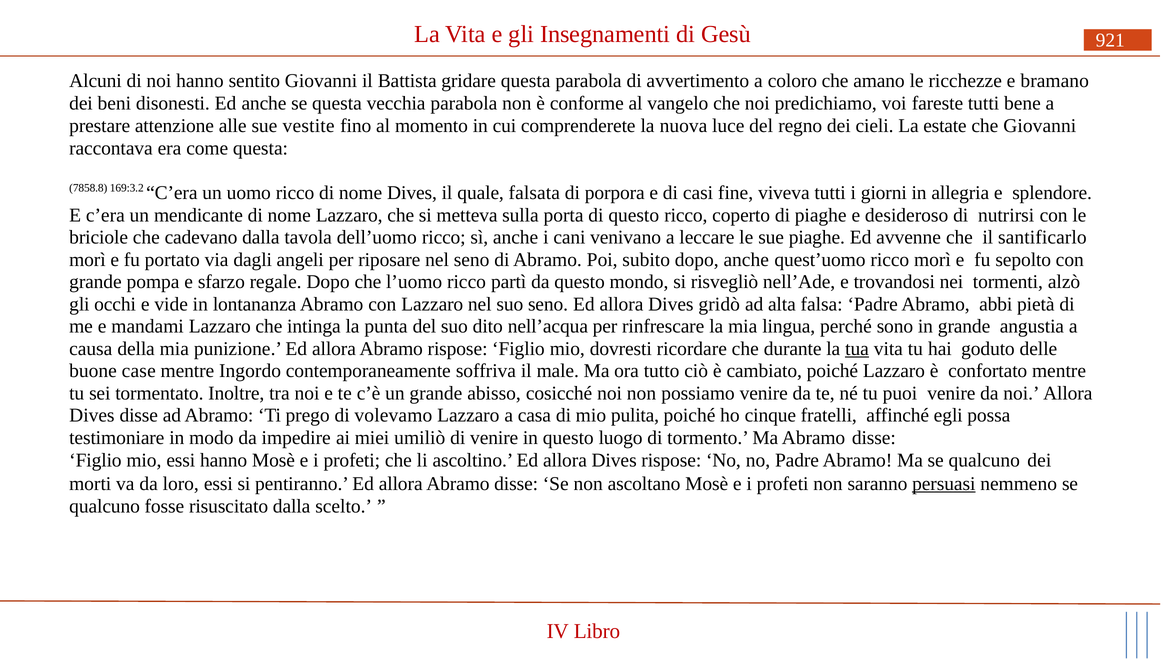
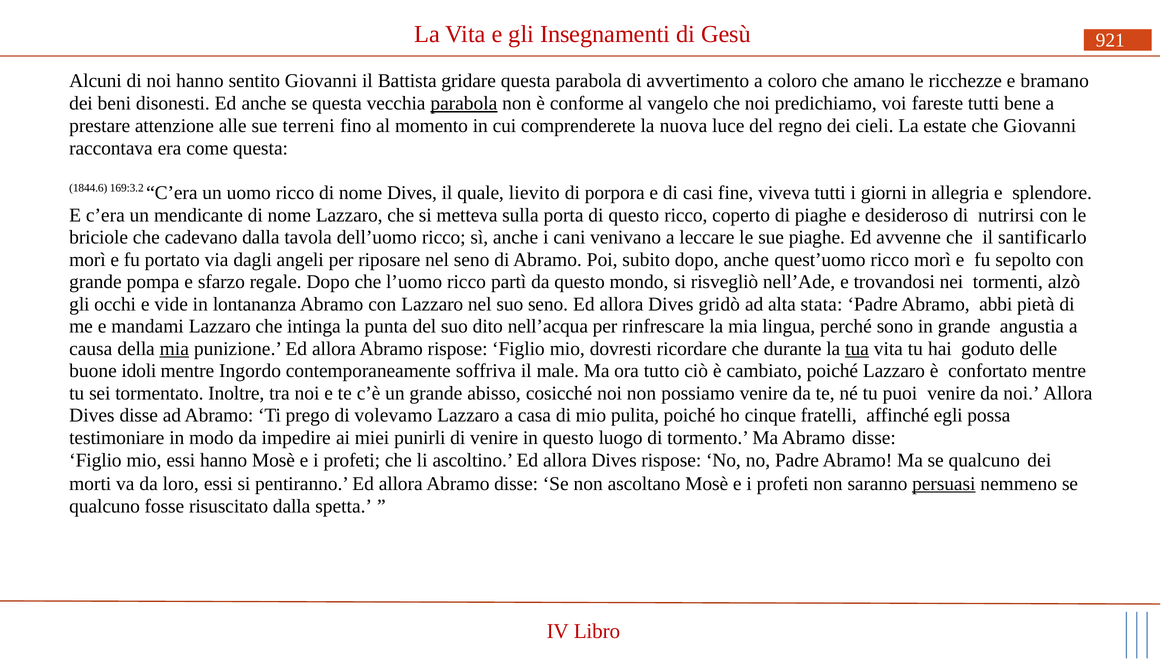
parabola at (464, 103) underline: none -> present
vestite: vestite -> terreni
7858.8: 7858.8 -> 1844.6
falsata: falsata -> lievito
falsa: falsa -> stata
mia at (174, 349) underline: none -> present
case: case -> idoli
umiliò: umiliò -> punirli
scelto: scelto -> spetta
